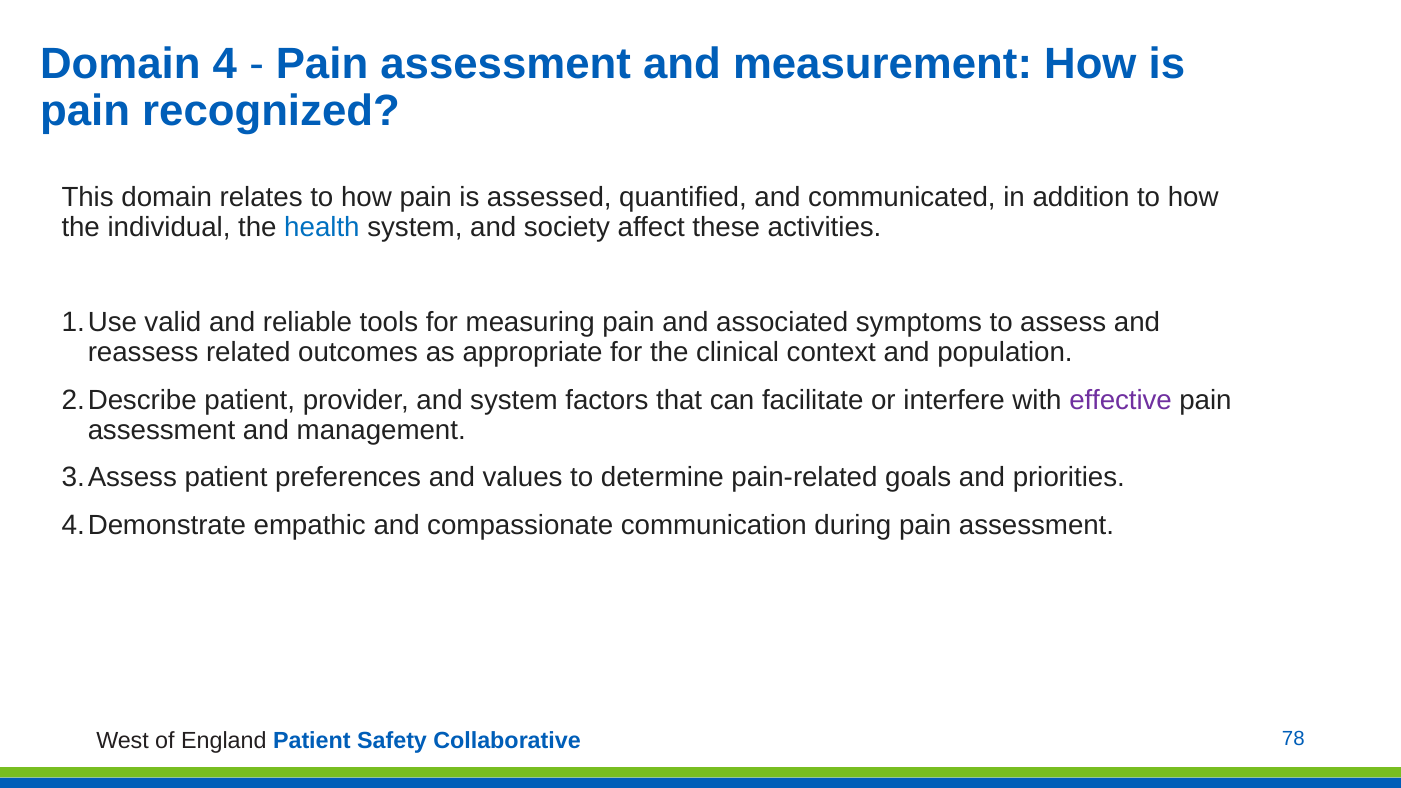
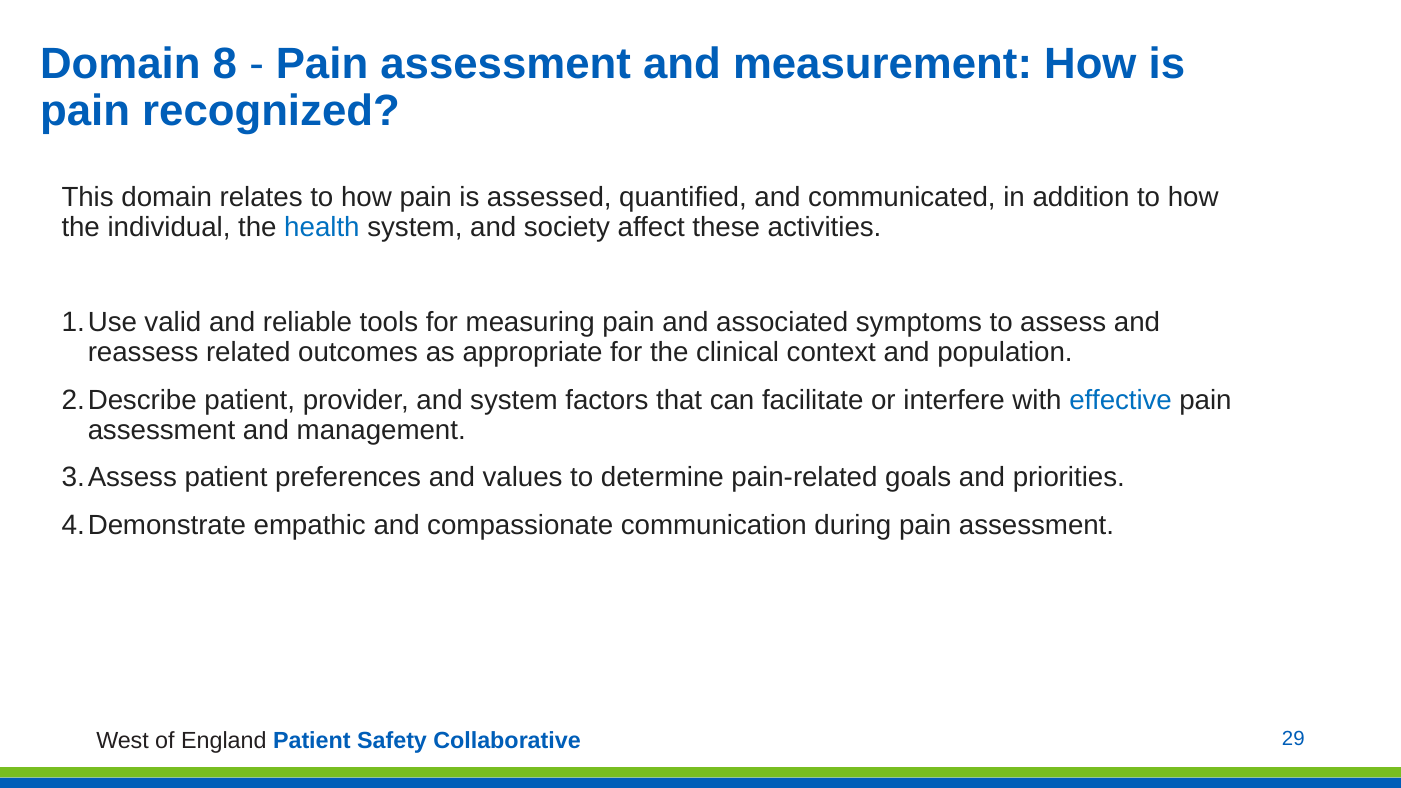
4: 4 -> 8
effective colour: purple -> blue
78: 78 -> 29
